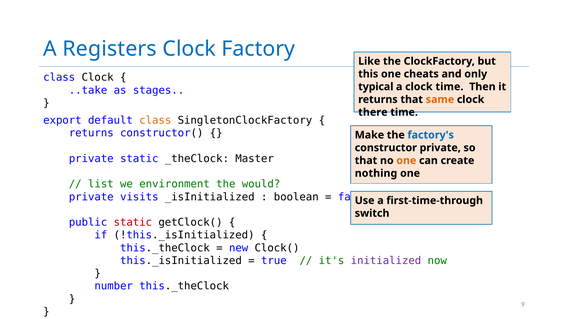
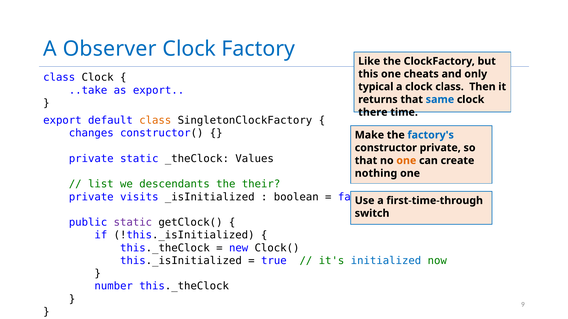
Registers: Registers -> Observer
clock time: time -> class
as stages: stages -> export
same colour: orange -> blue
returns at (91, 133): returns -> changes
Master: Master -> Values
environment: environment -> descendants
would: would -> their
static at (133, 223) colour: red -> purple
initialized colour: purple -> blue
